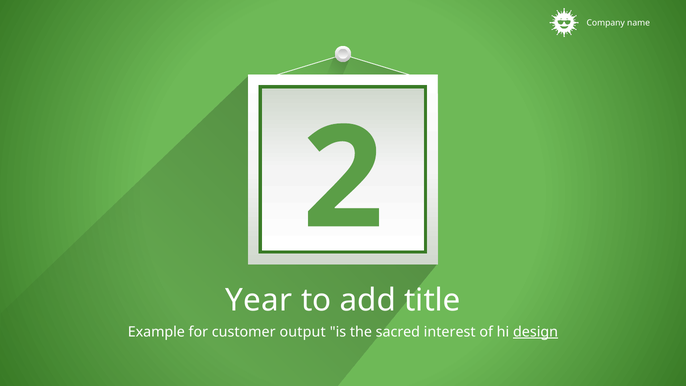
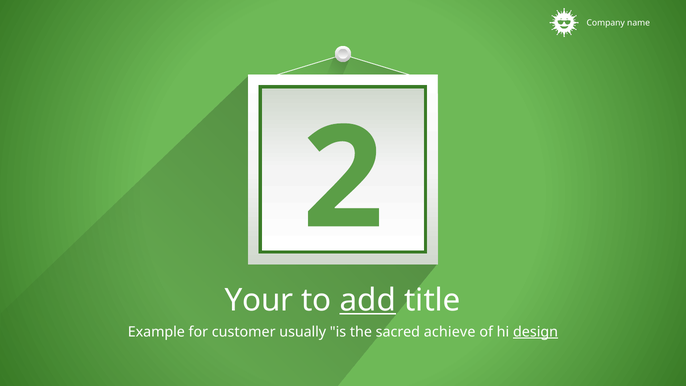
Year: Year -> Your
add underline: none -> present
output: output -> usually
interest: interest -> achieve
